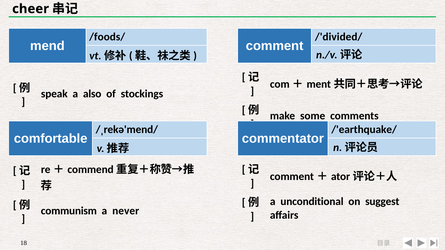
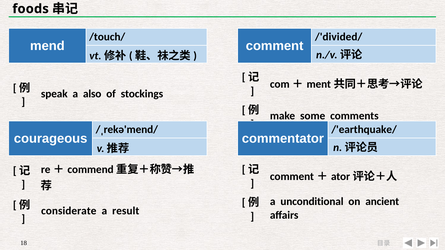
cheer: cheer -> foods
/foods/: /foods/ -> /touch/
comfortable: comfortable -> courageous
suggest: suggest -> ancient
communism: communism -> considerate
never: never -> result
